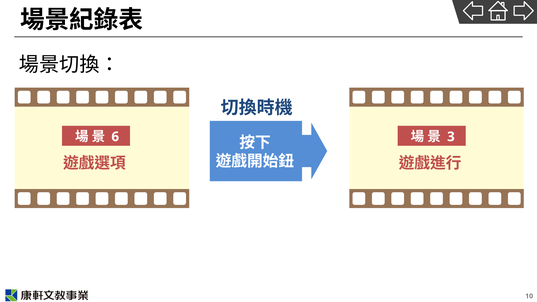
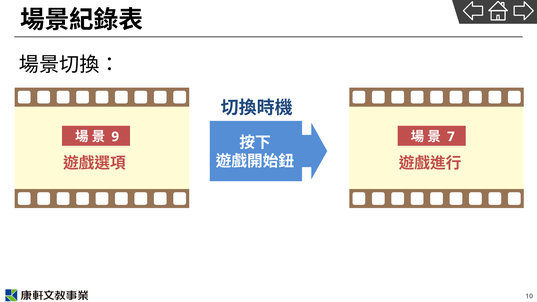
6: 6 -> 9
3: 3 -> 7
